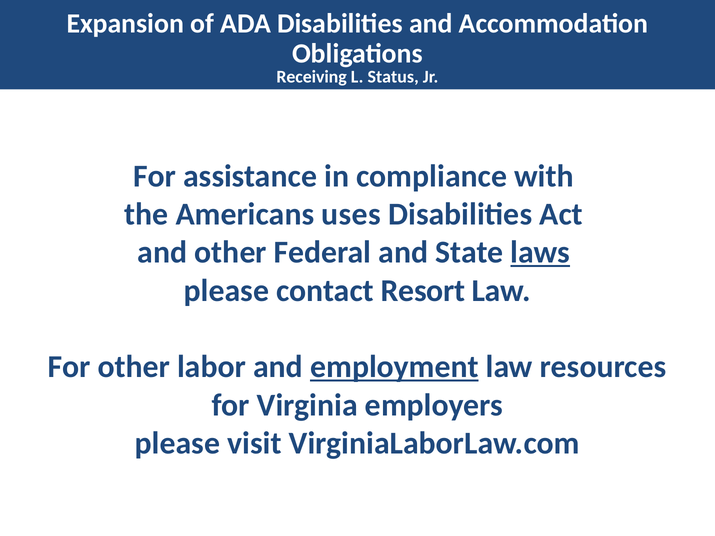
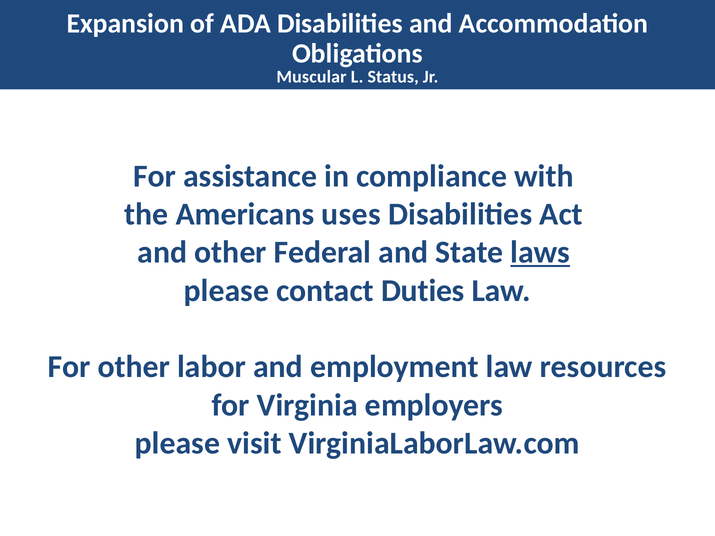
Receiving: Receiving -> Muscular
Resort: Resort -> Duties
employment underline: present -> none
